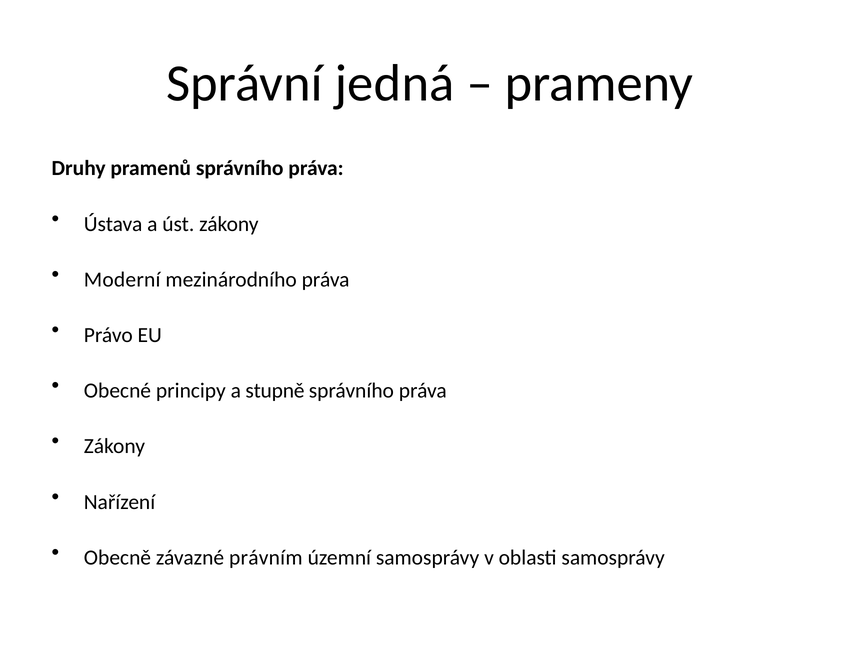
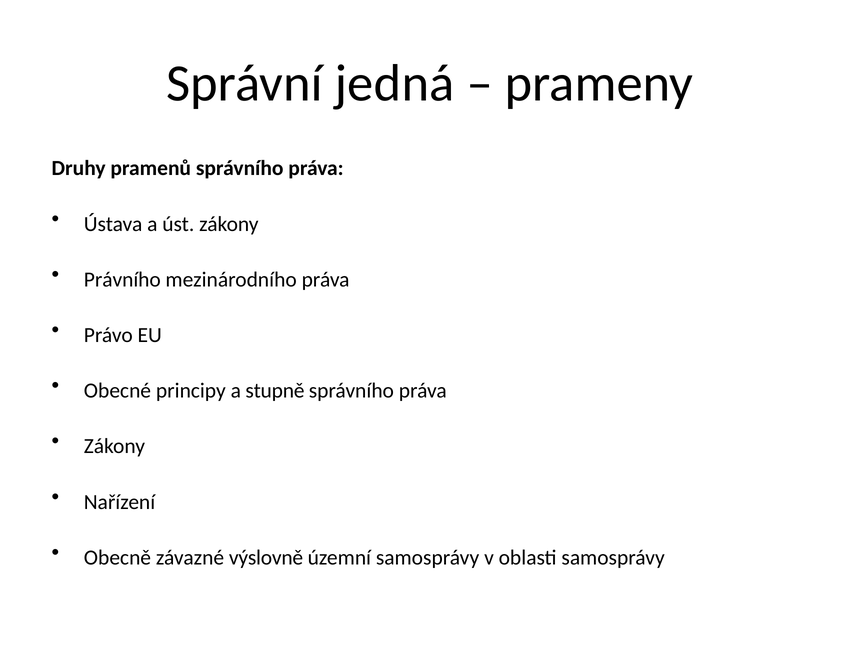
Moderní: Moderní -> Právního
právním: právním -> výslovně
